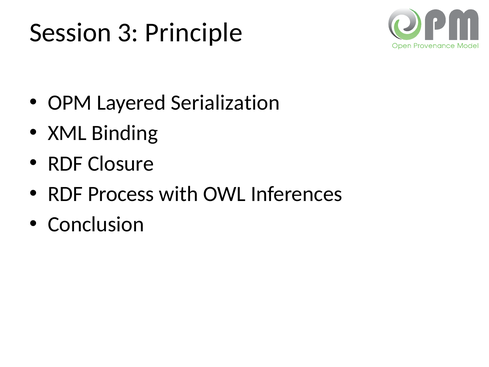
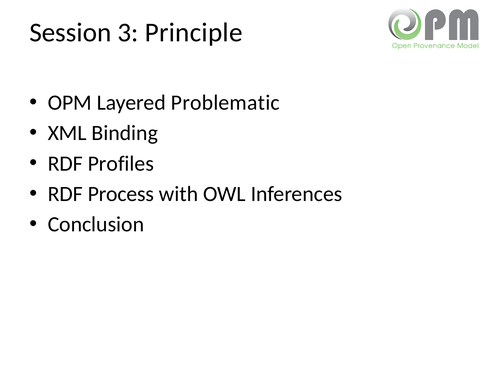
Serialization: Serialization -> Problematic
Closure: Closure -> Profiles
